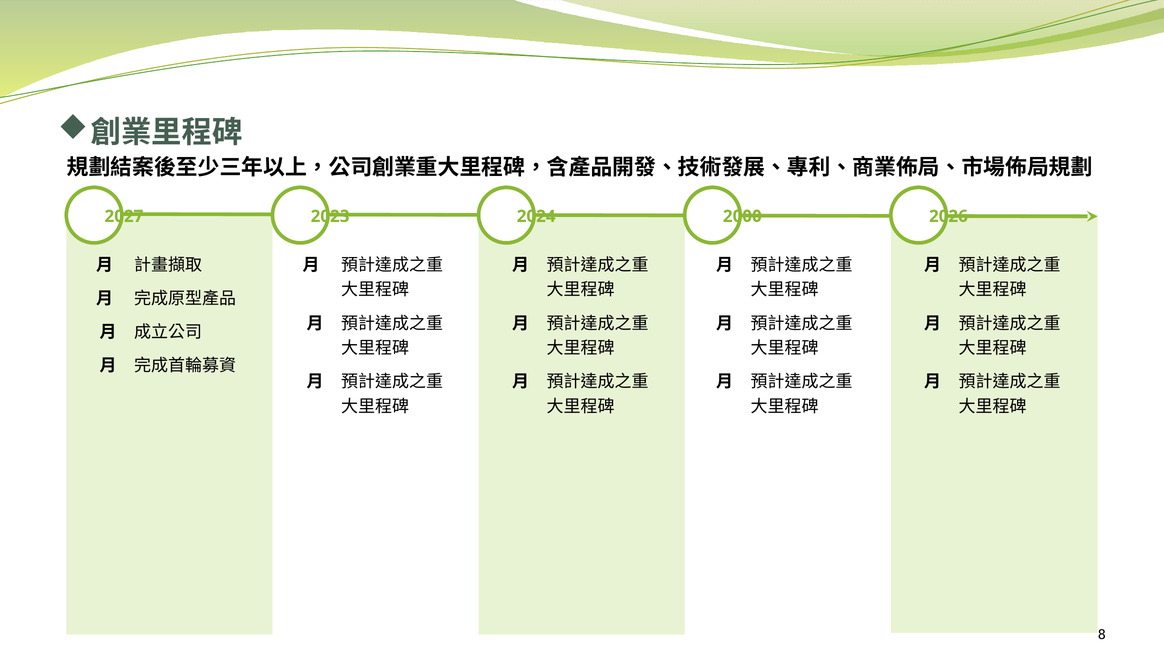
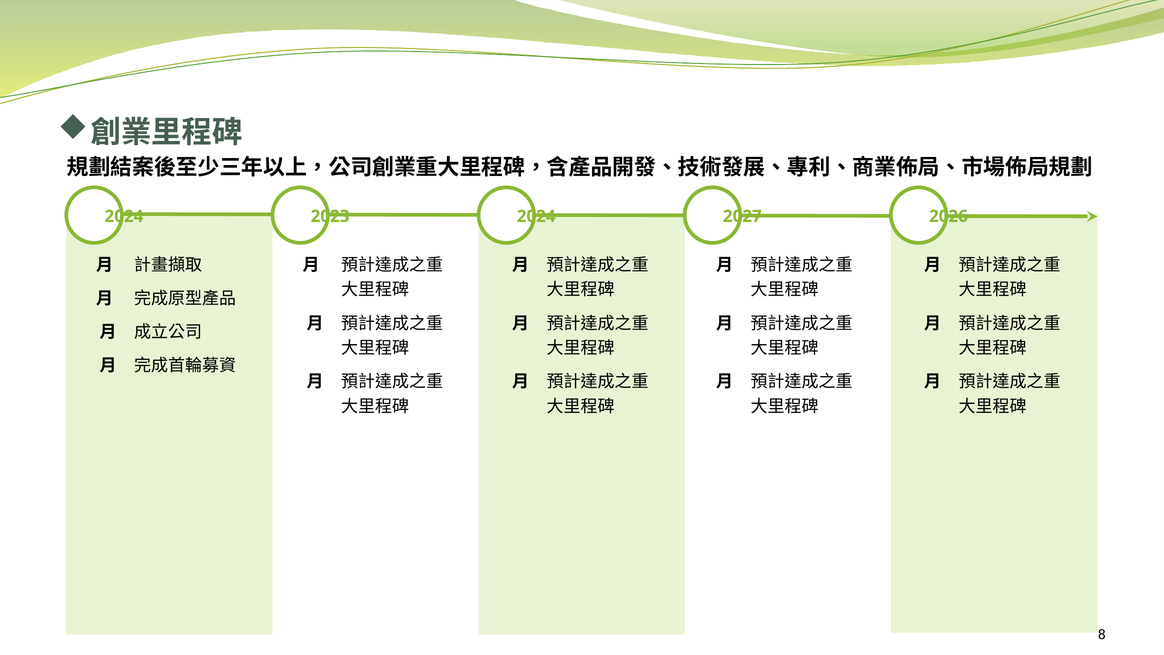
2027 at (124, 216): 2027 -> 2024
2000: 2000 -> 2027
